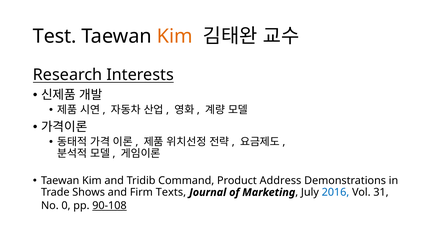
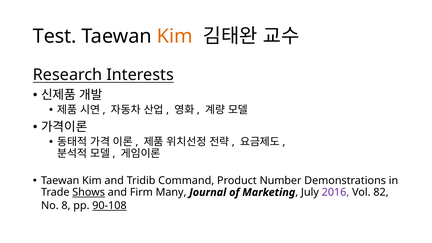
Address: Address -> Number
Shows underline: none -> present
Texts: Texts -> Many
2016 colour: blue -> purple
31: 31 -> 82
0: 0 -> 8
